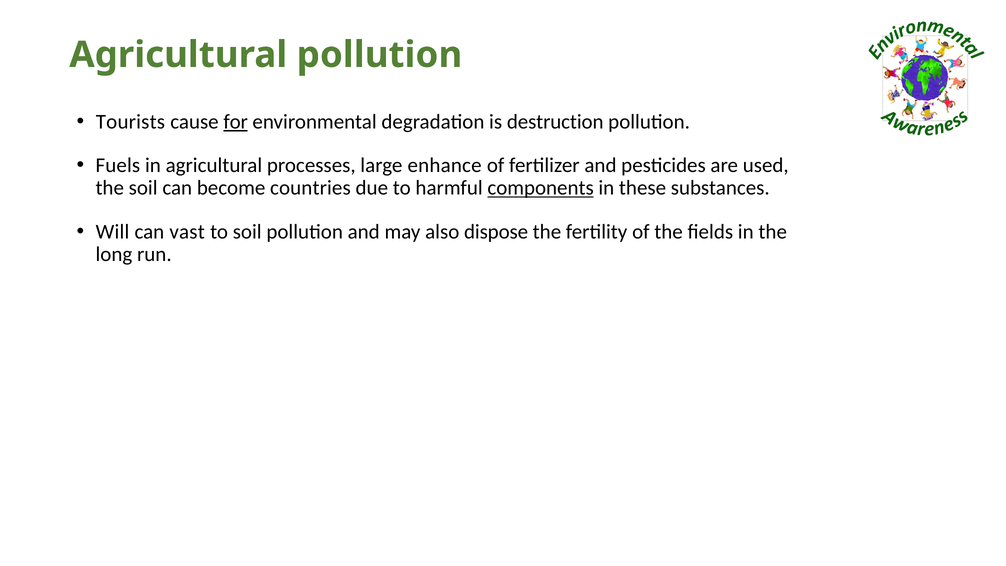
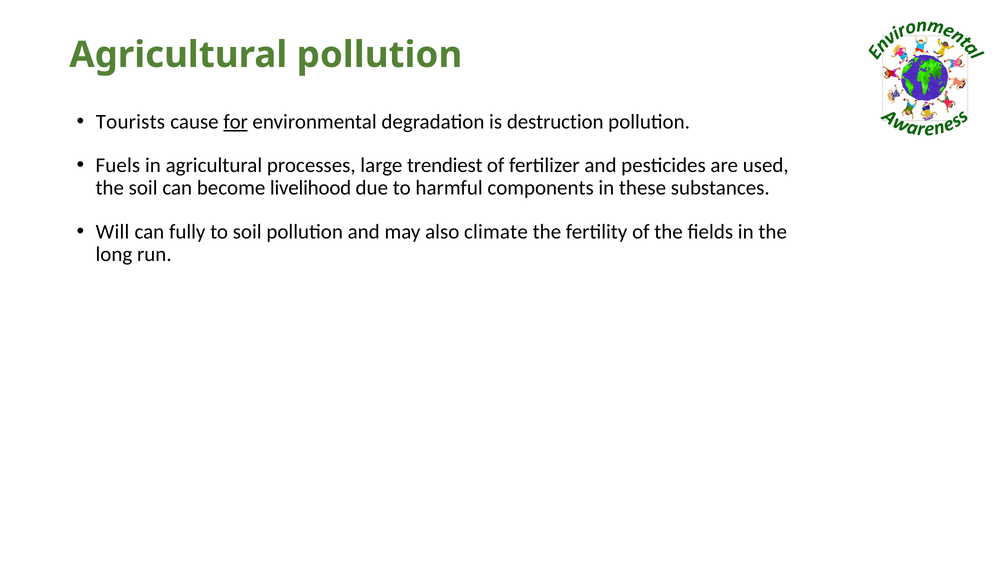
enhance: enhance -> trendiest
countries: countries -> livelihood
components underline: present -> none
vast: vast -> fully
dispose: dispose -> climate
